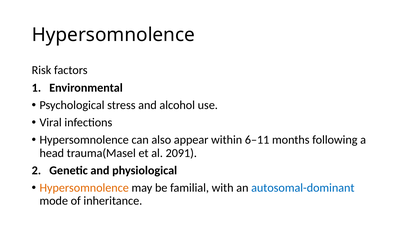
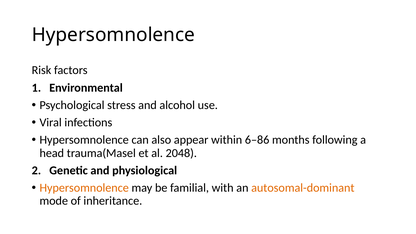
6–11: 6–11 -> 6–86
2091: 2091 -> 2048
autosomal-dominant colour: blue -> orange
